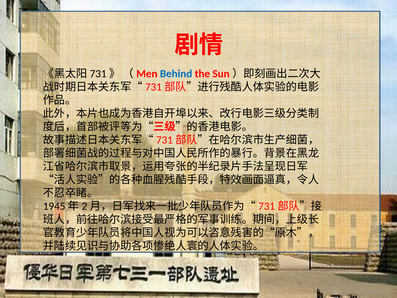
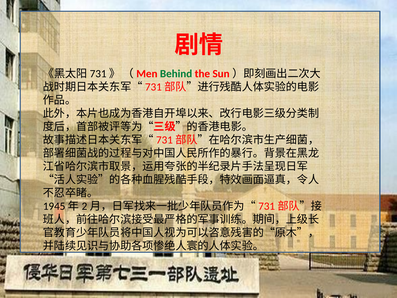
Behind colour: blue -> green
